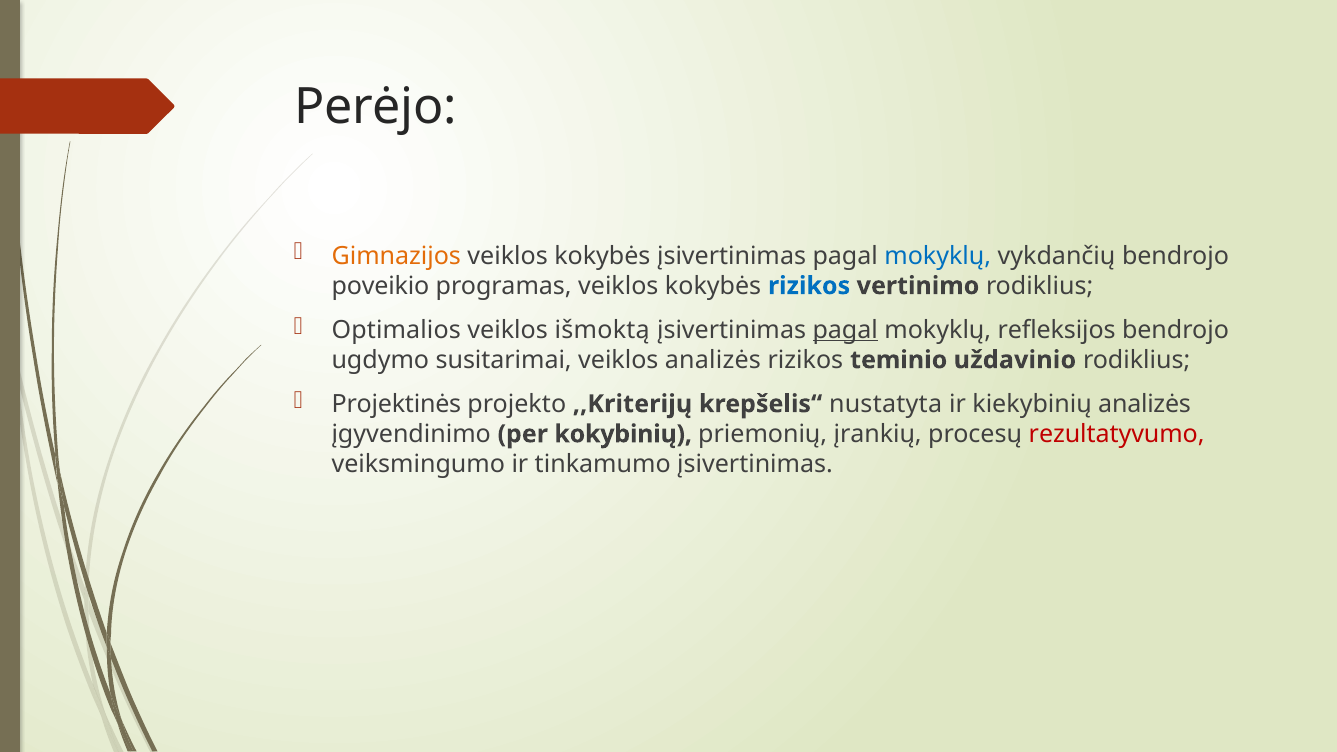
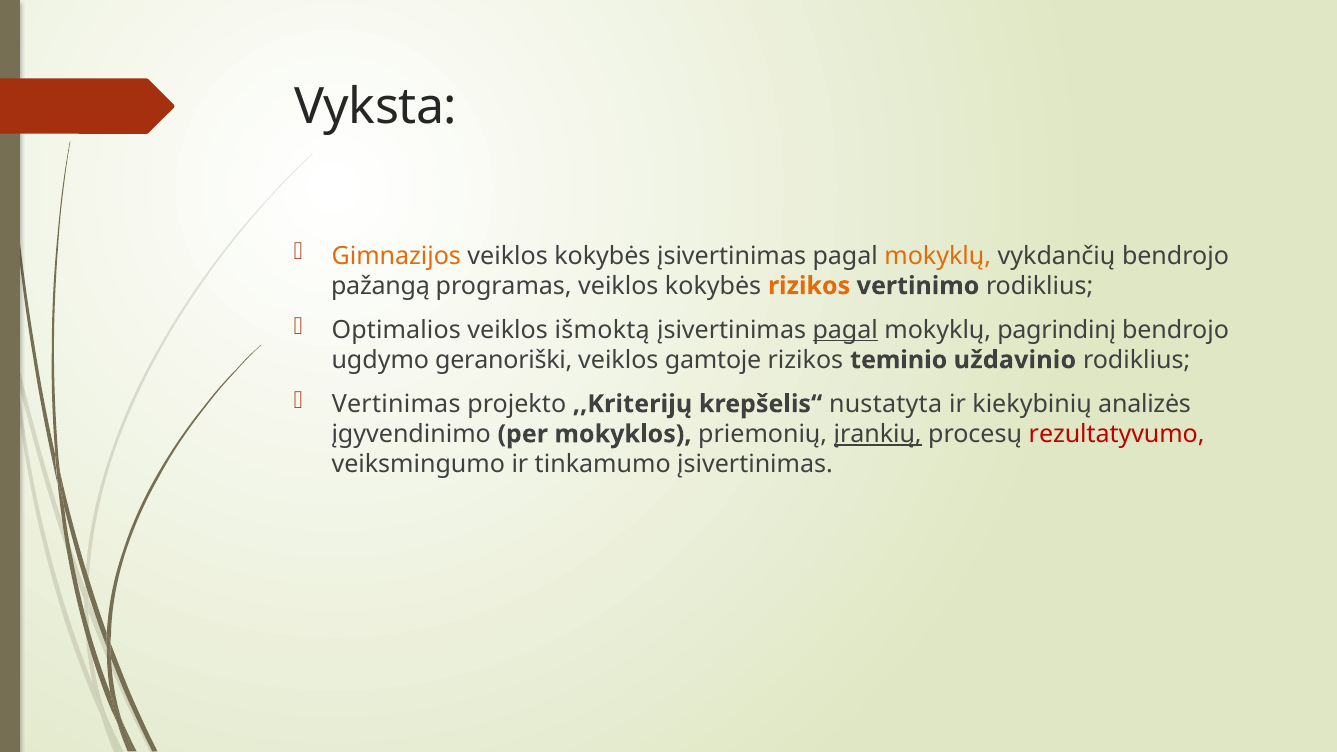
Perėjo: Perėjo -> Vyksta
mokyklų at (938, 256) colour: blue -> orange
poveikio: poveikio -> pažangą
rizikos at (809, 286) colour: blue -> orange
refleksijos: refleksijos -> pagrindinį
susitarimai: susitarimai -> geranoriški
veiklos analizės: analizės -> gamtoje
Projektinės: Projektinės -> Vertinimas
kokybinių: kokybinių -> mokyklos
įrankių underline: none -> present
